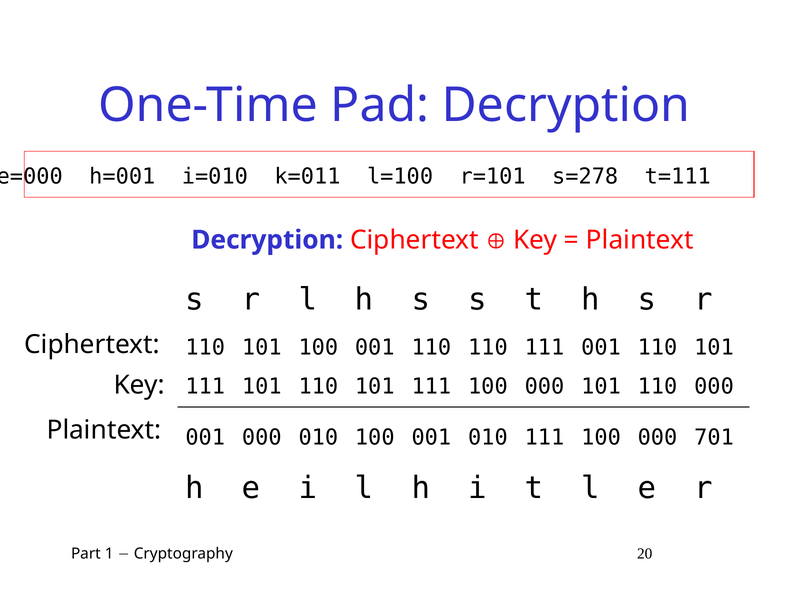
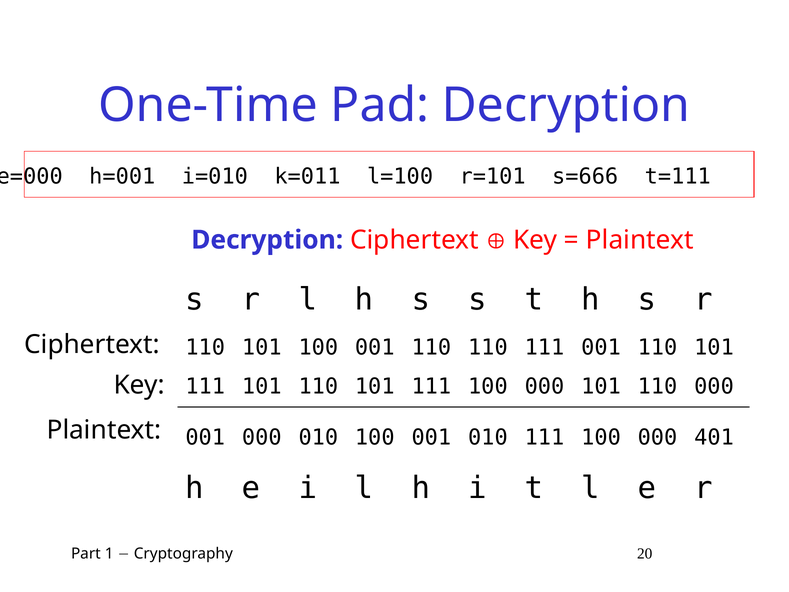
s=278: s=278 -> s=666
701: 701 -> 401
